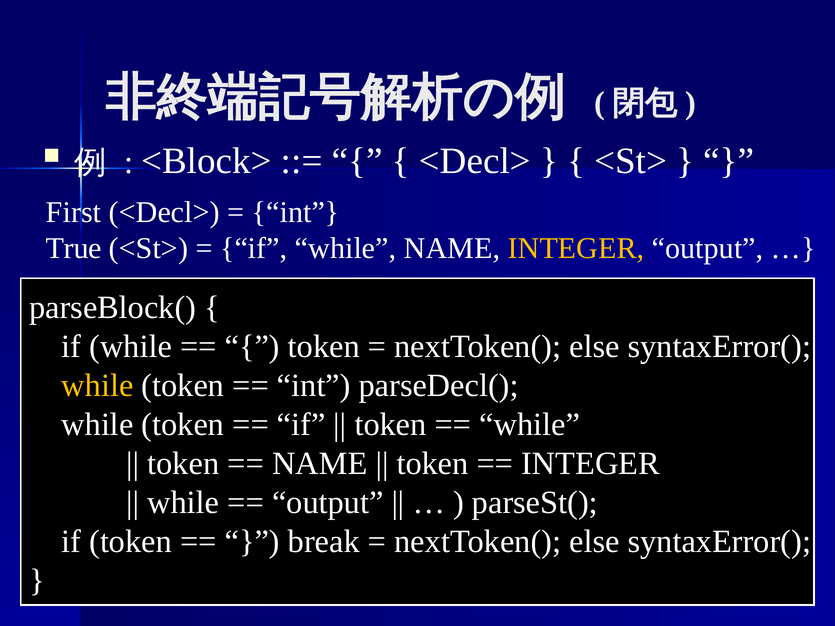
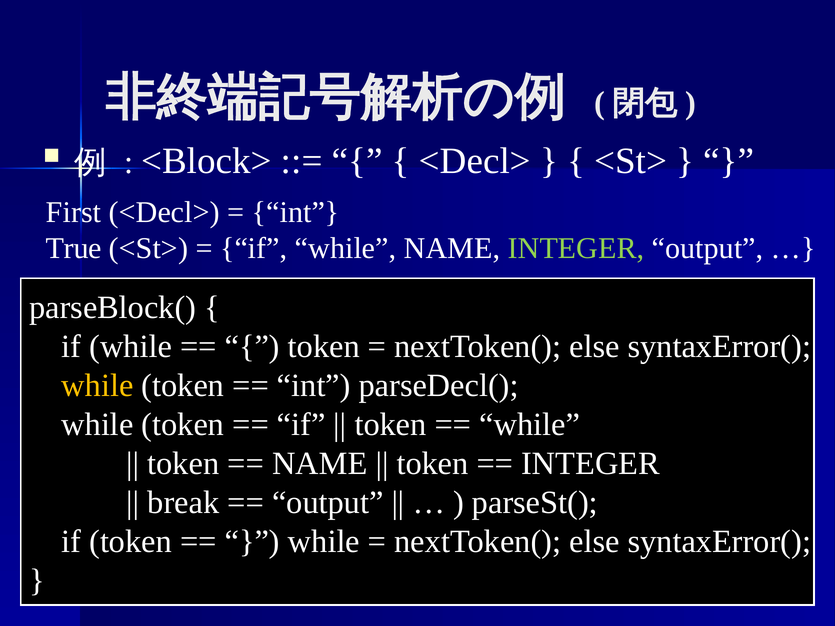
INTEGER at (576, 248) colour: yellow -> light green
while at (183, 503): while -> break
break at (324, 542): break -> while
